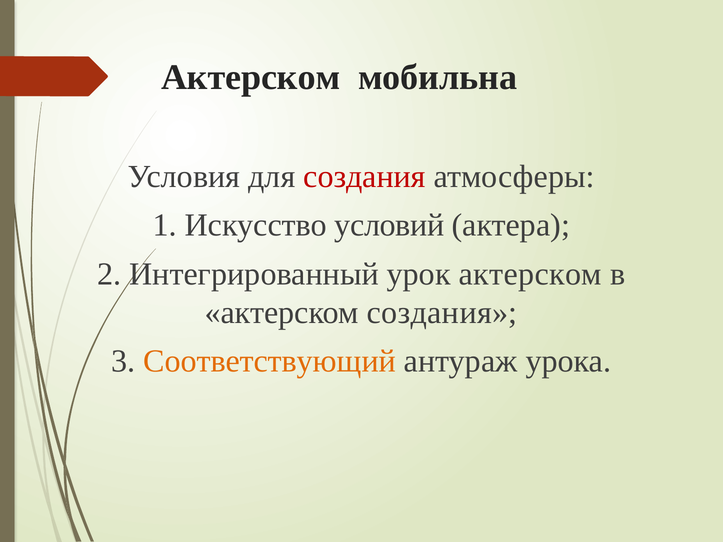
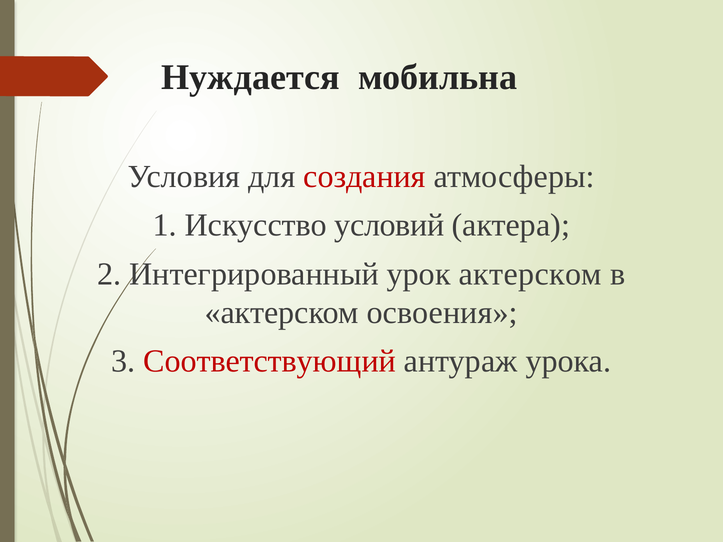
Актерском at (251, 77): Актерском -> Нуждается
актерском создания: создания -> освоения
Соответствующий colour: orange -> red
